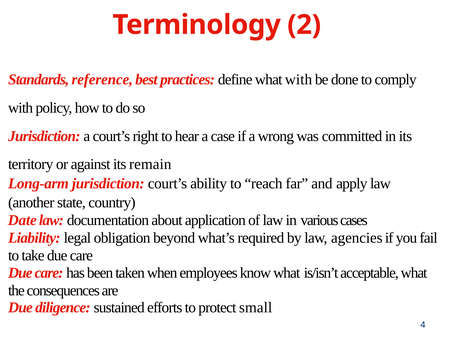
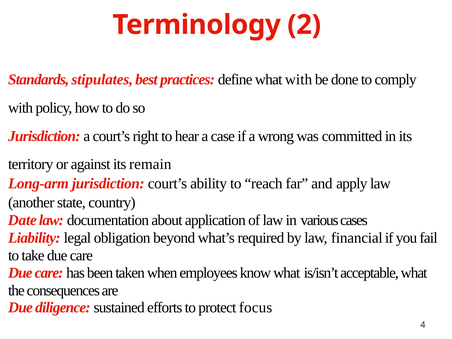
reference: reference -> stipulates
agencies: agencies -> financial
small: small -> focus
